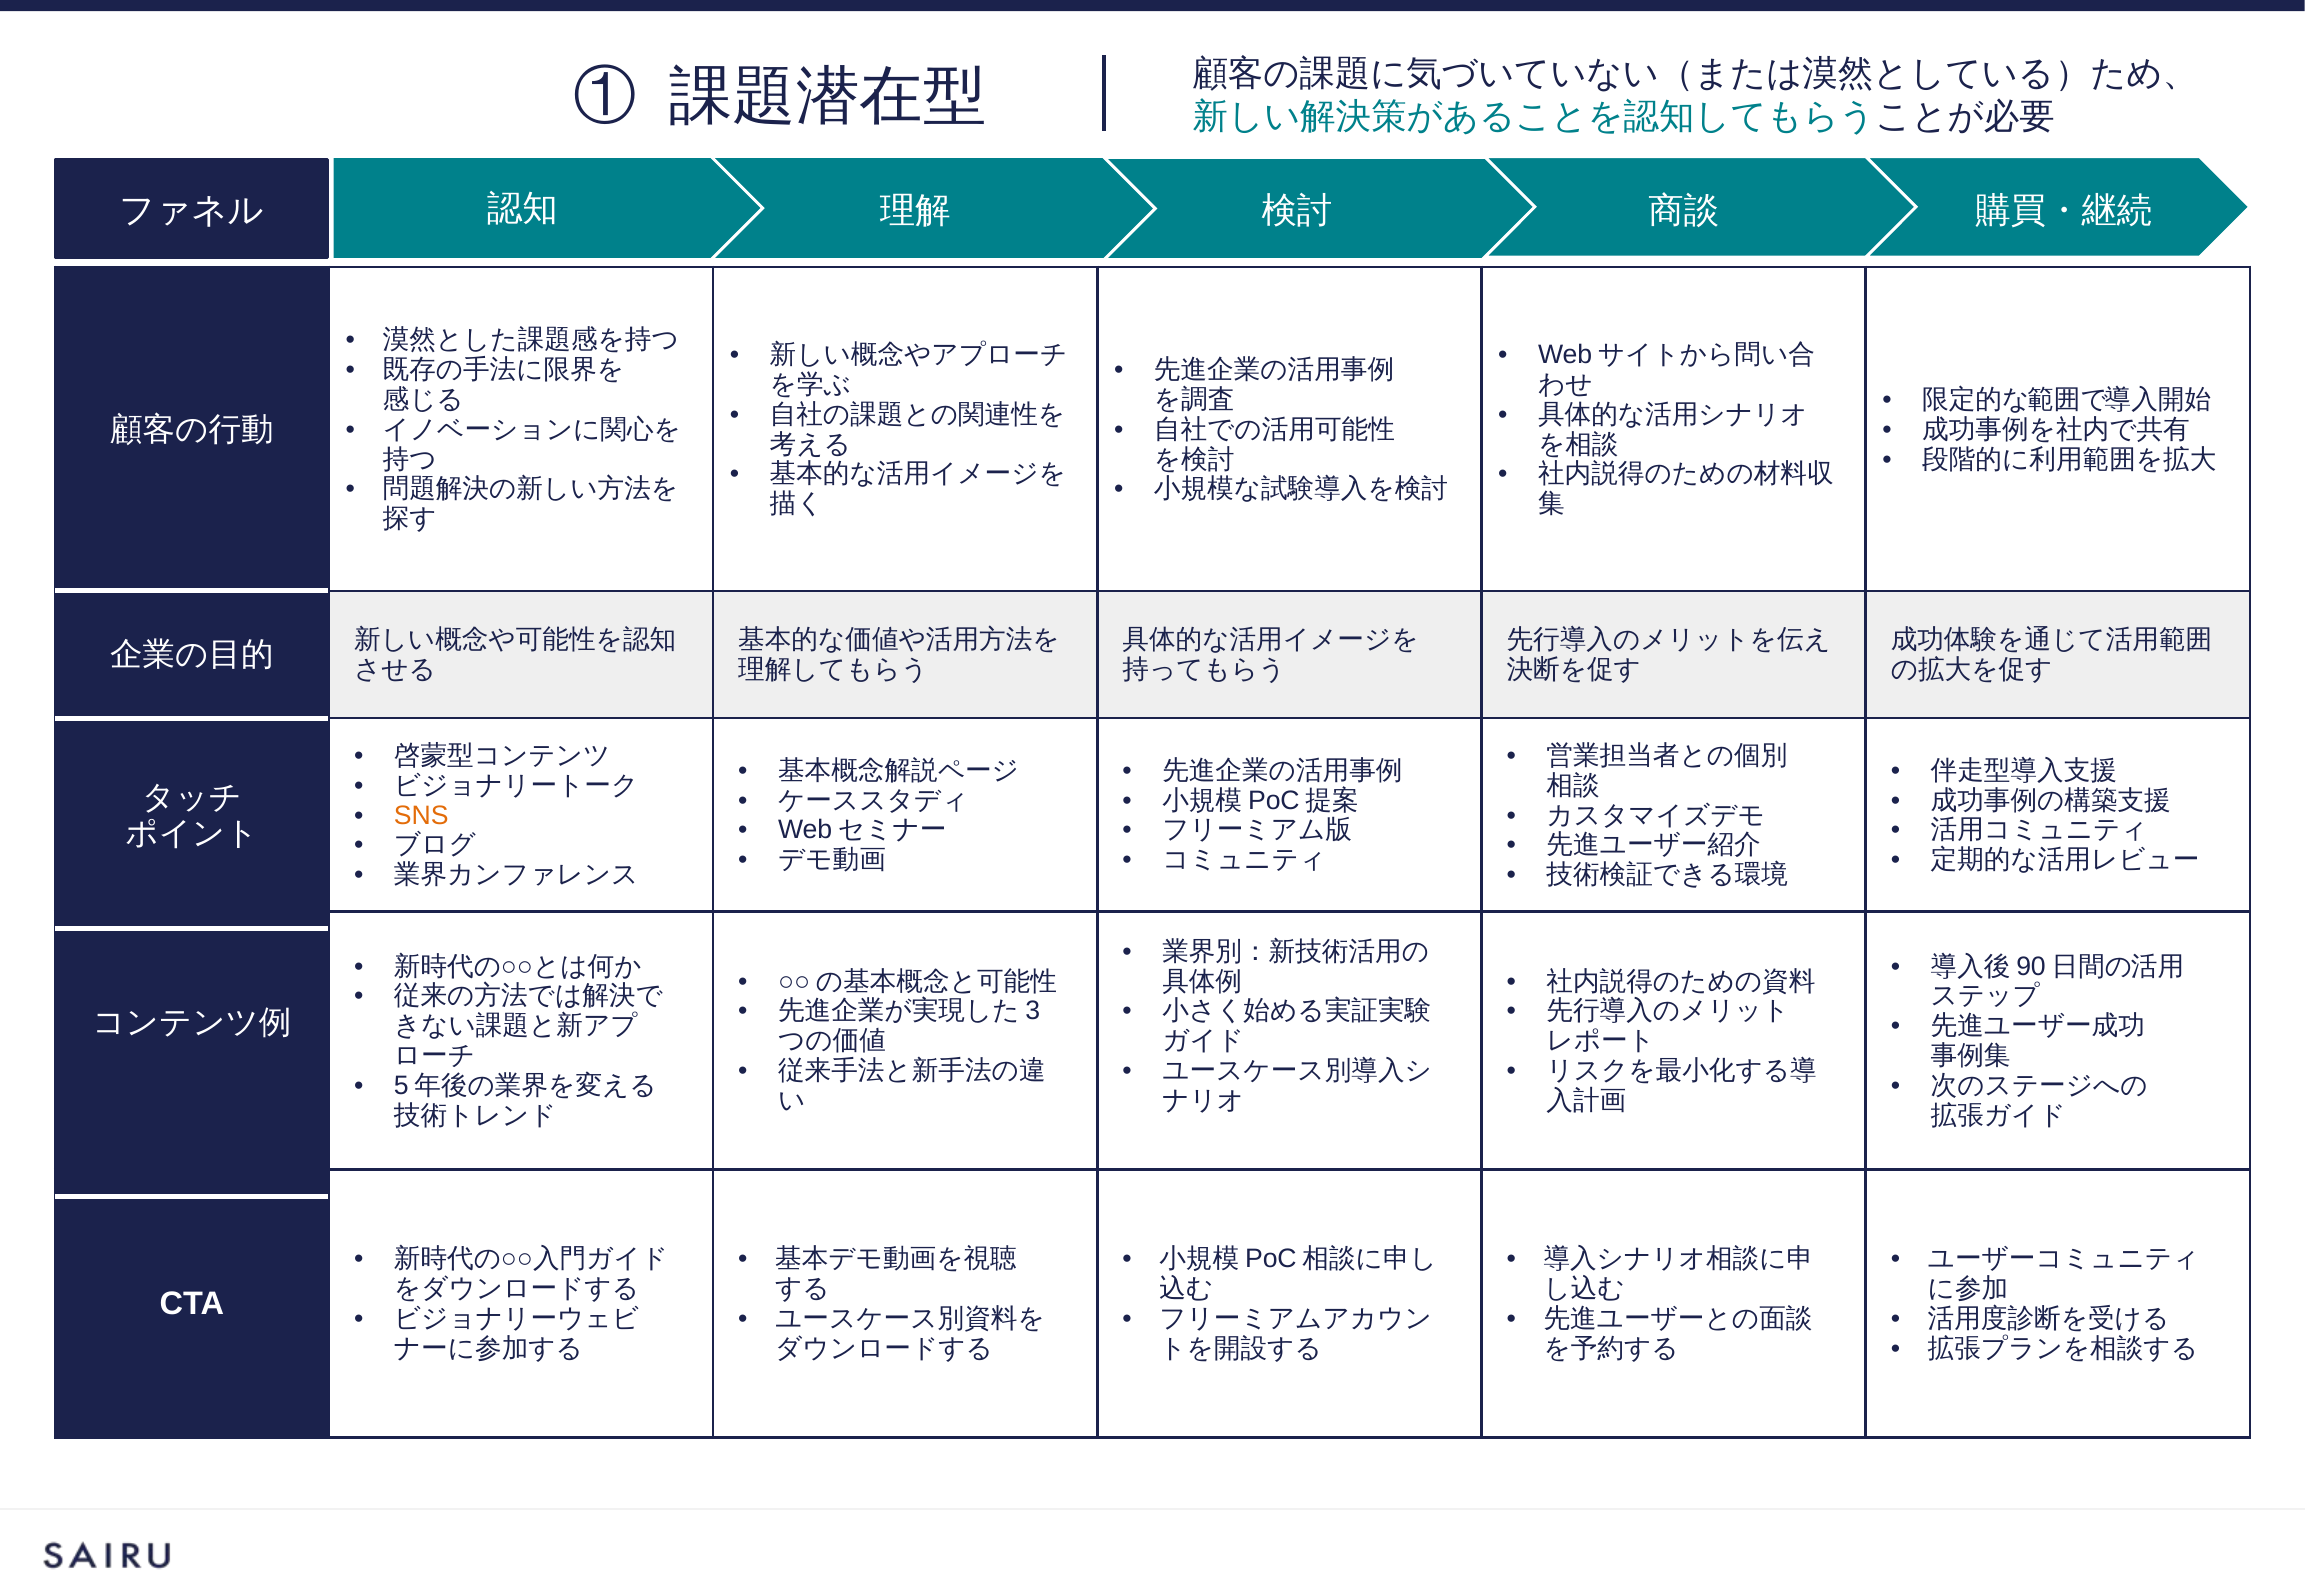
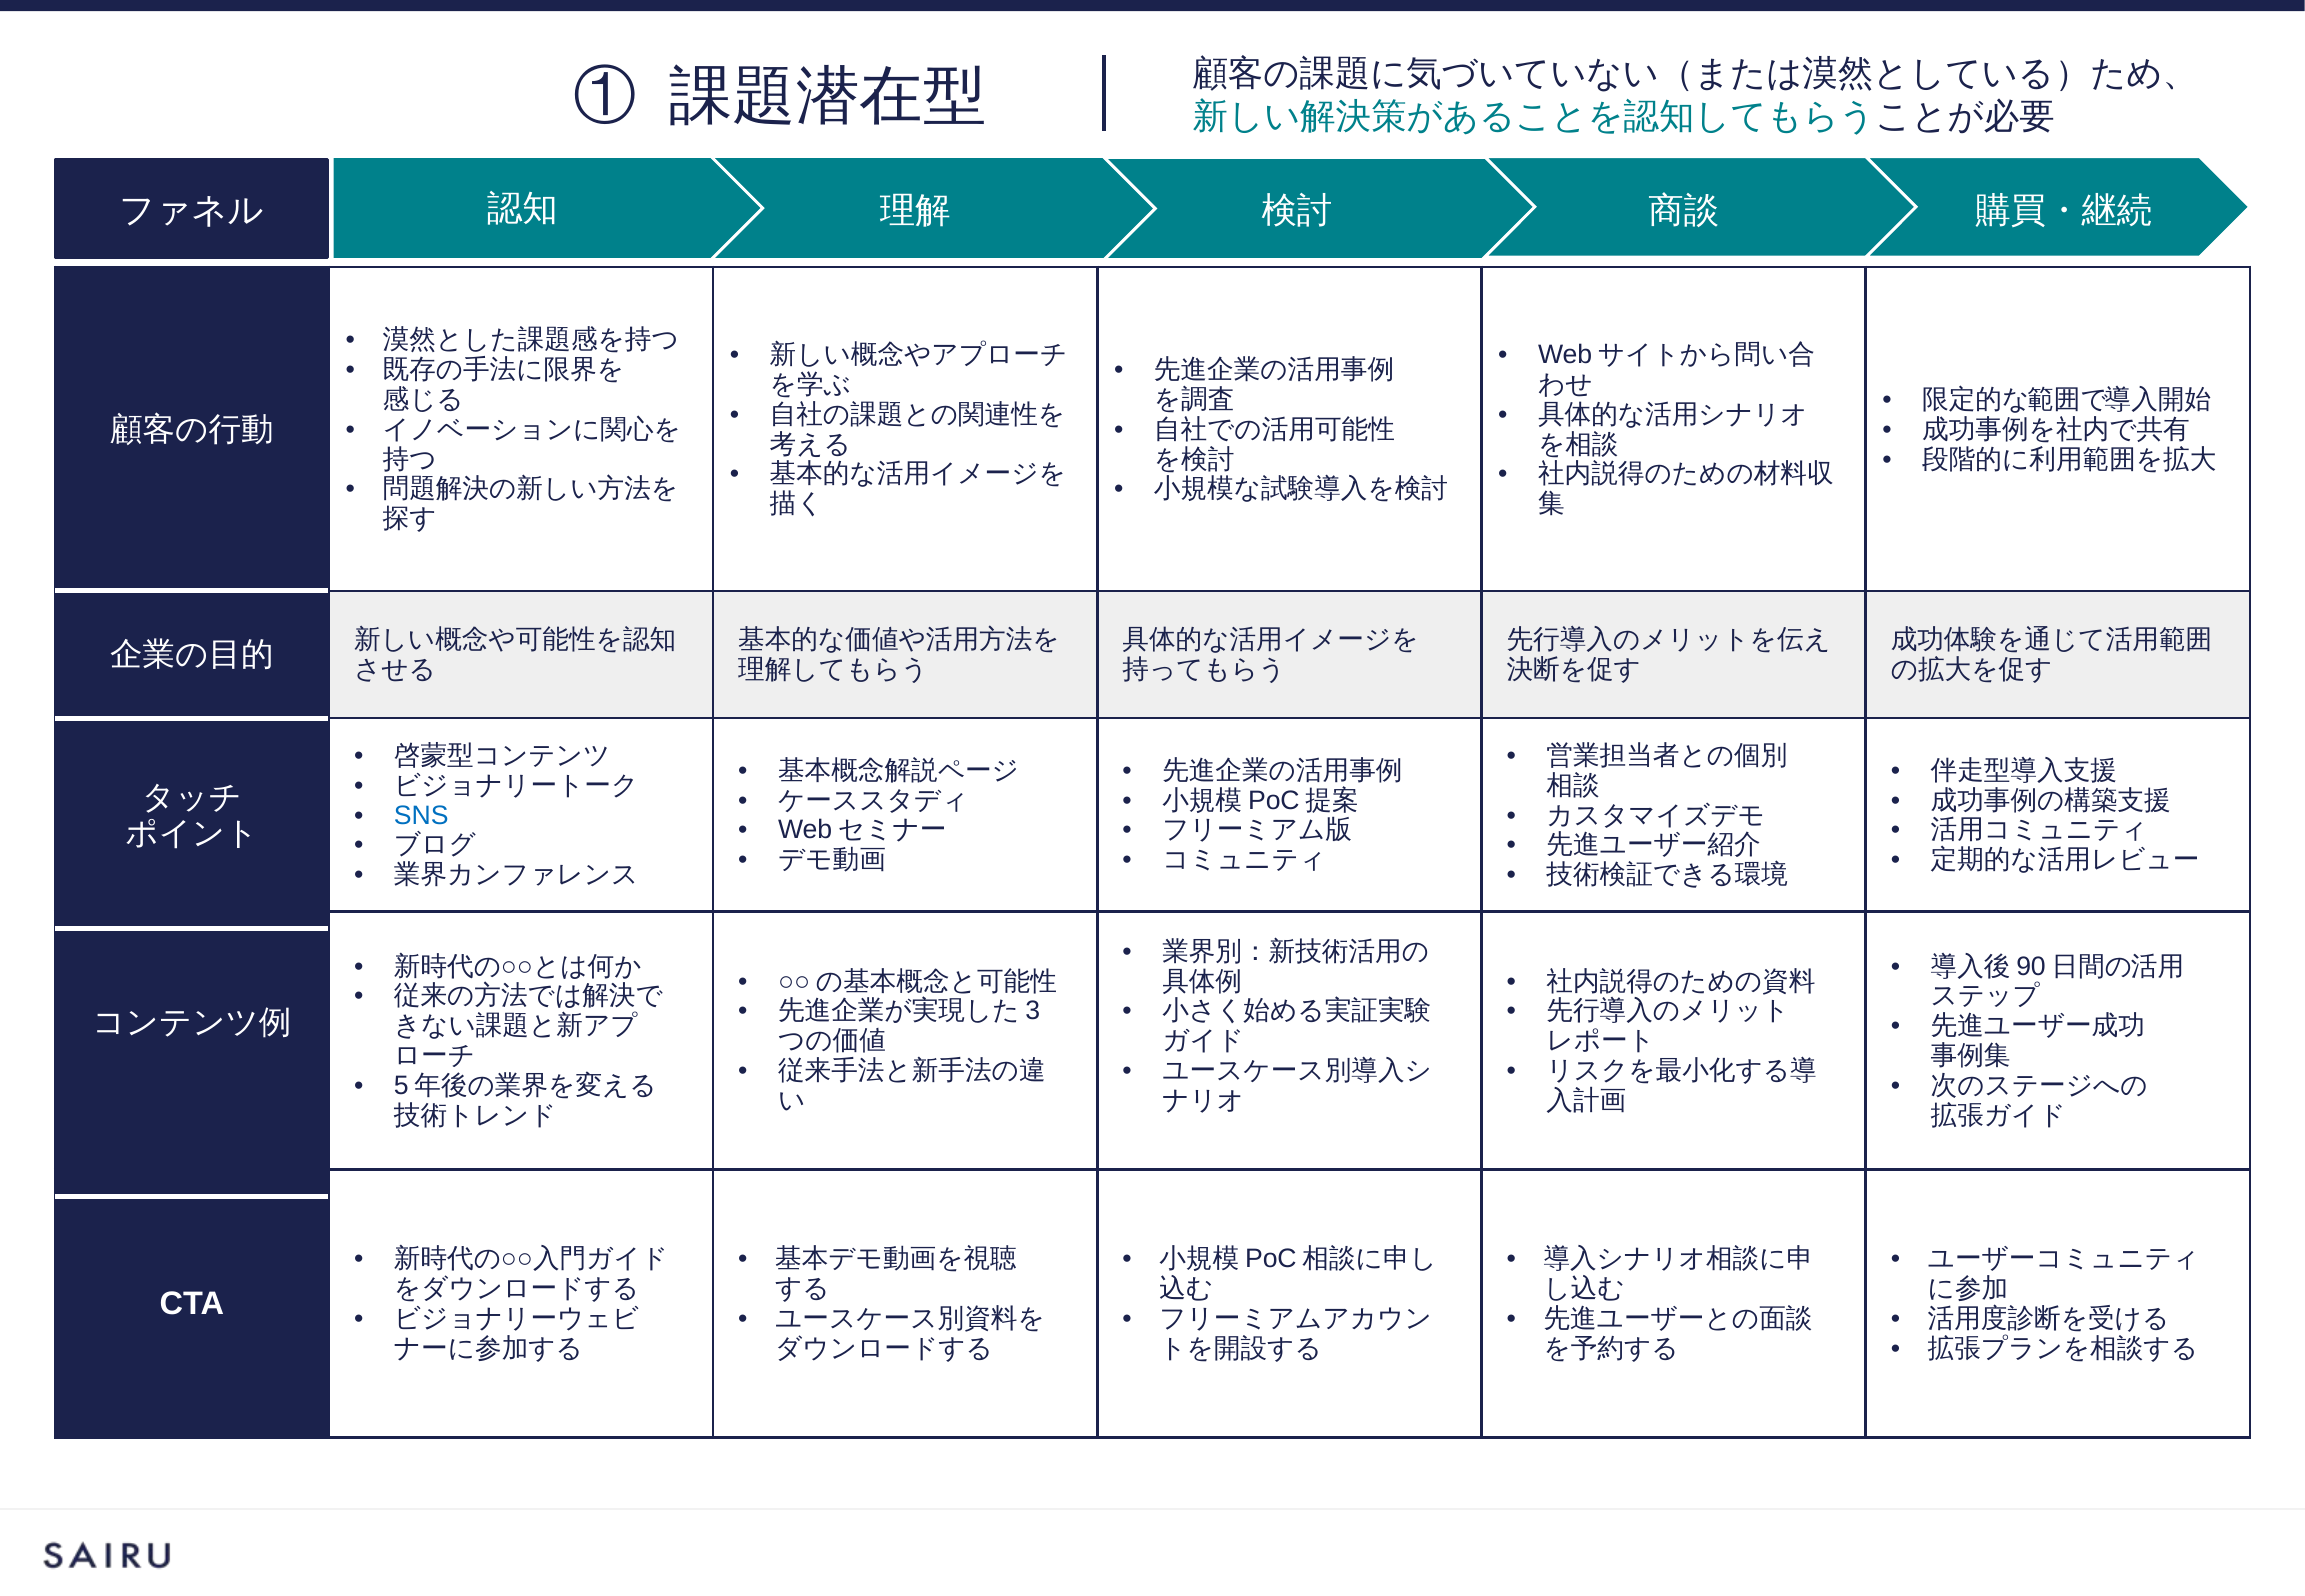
SNS colour: orange -> blue
